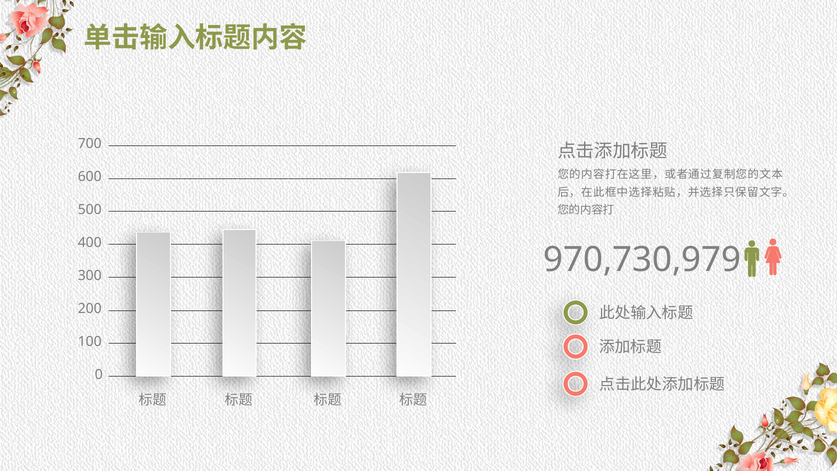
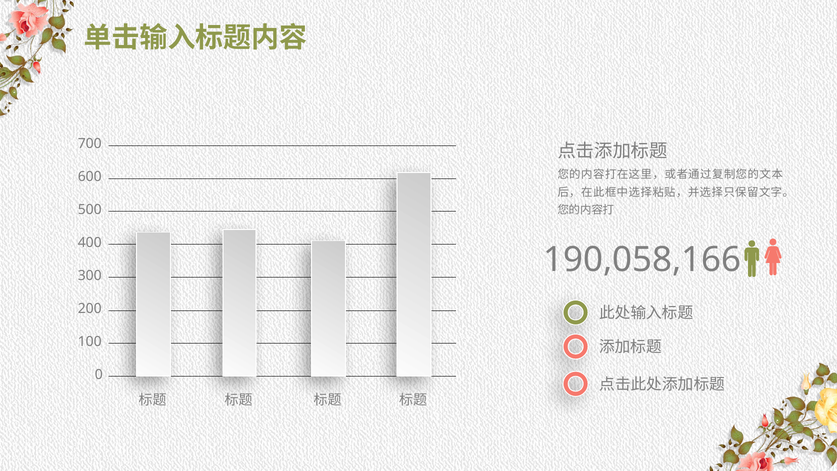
970,730,979: 970,730,979 -> 190,058,166
